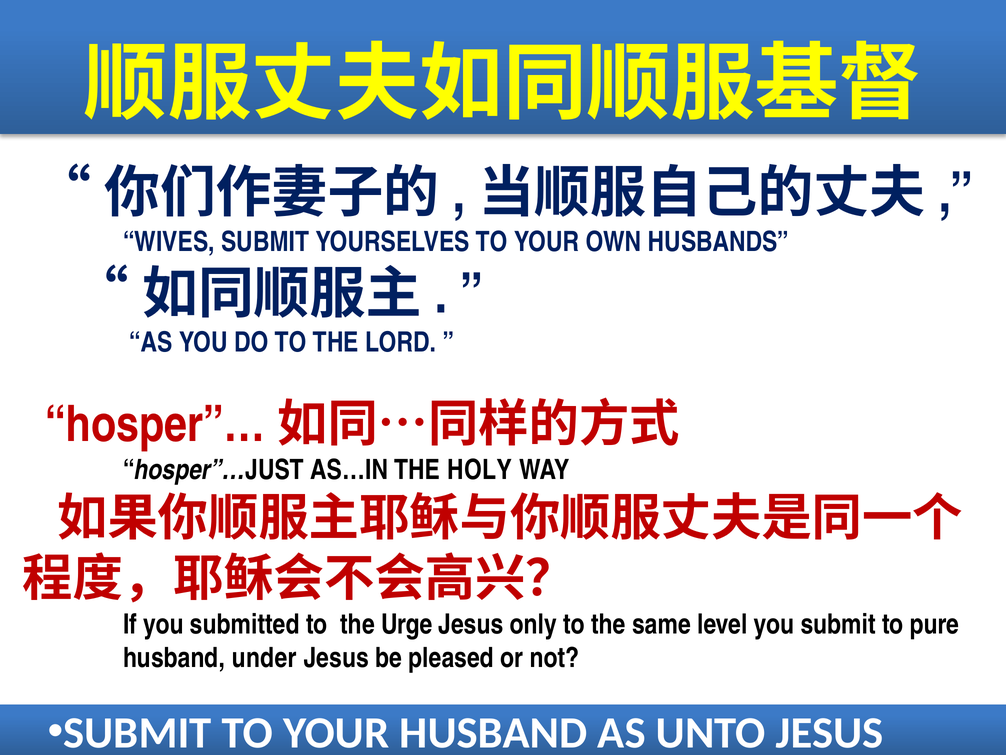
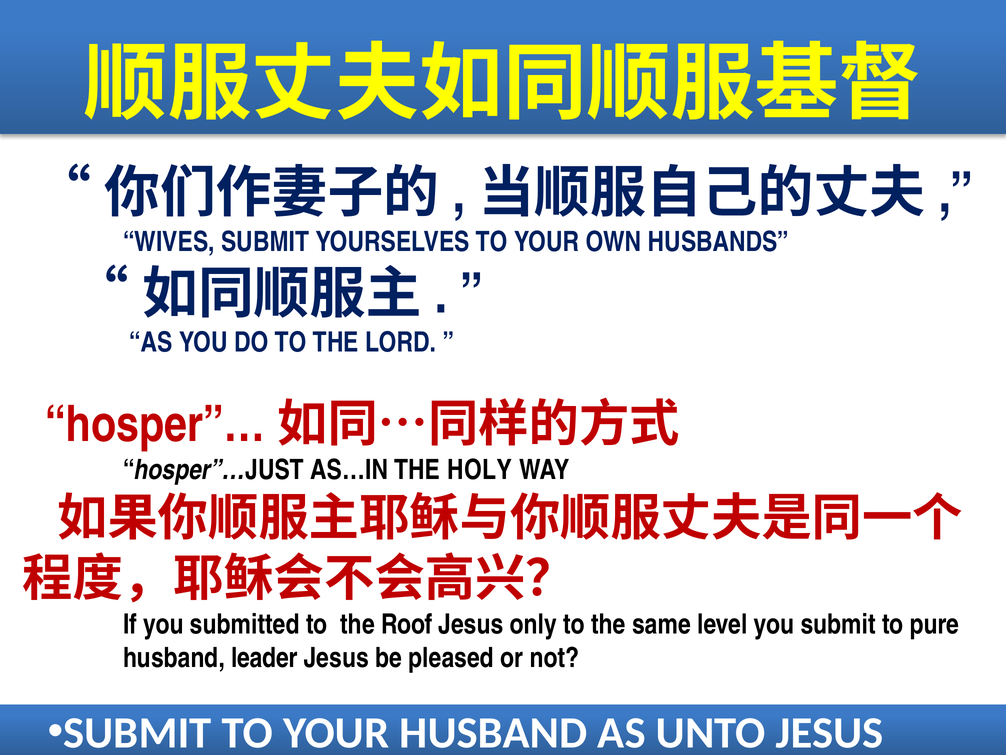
Urge: Urge -> Roof
under: under -> leader
